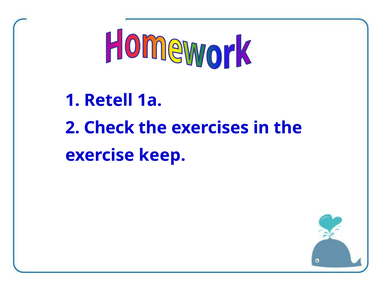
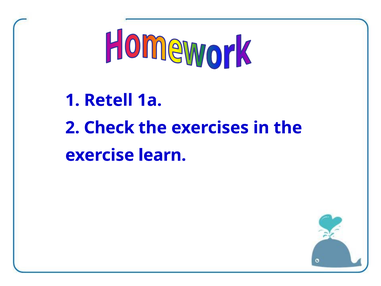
keep: keep -> learn
